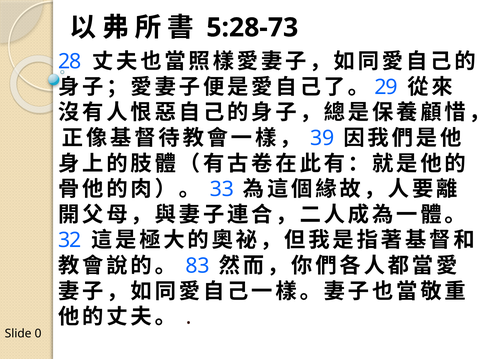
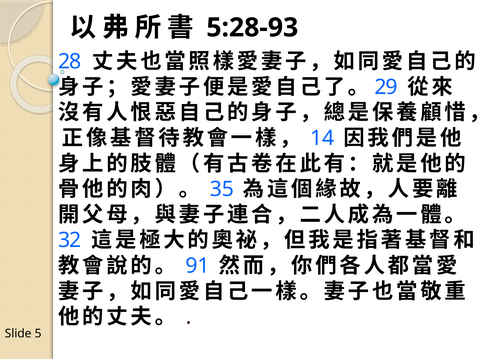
5:28-73: 5:28-73 -> 5:28-93
39: 39 -> 14
33: 33 -> 35
83: 83 -> 91
0: 0 -> 5
